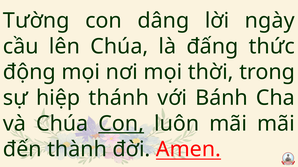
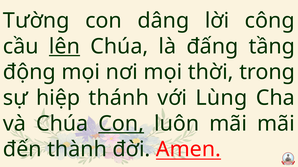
ngày: ngày -> công
lên underline: none -> present
thức: thức -> tầng
Bánh: Bánh -> Lùng
